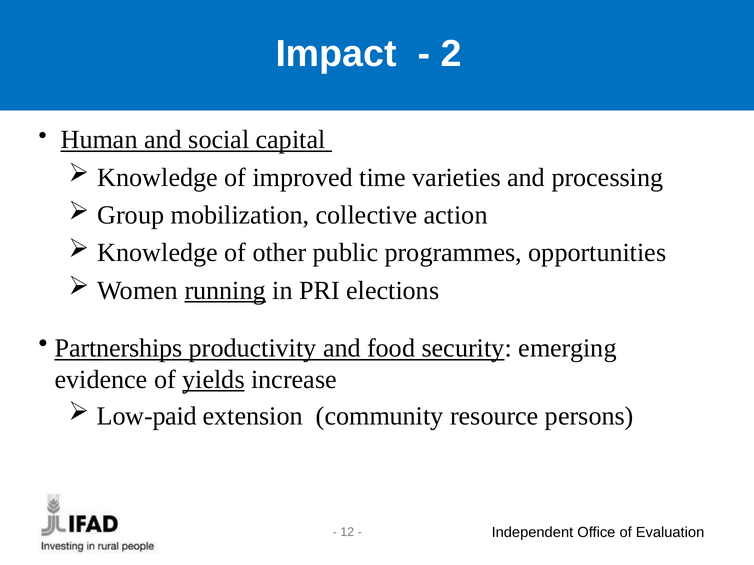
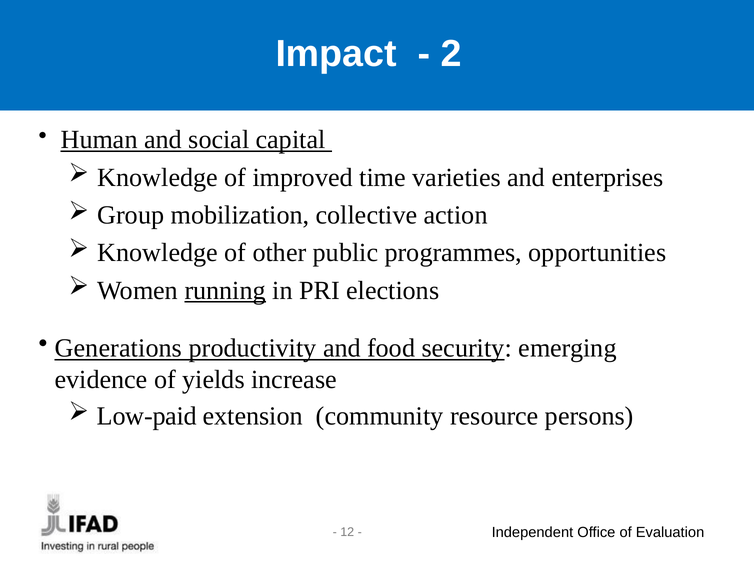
processing: processing -> enterprises
Partnerships: Partnerships -> Generations
yields underline: present -> none
